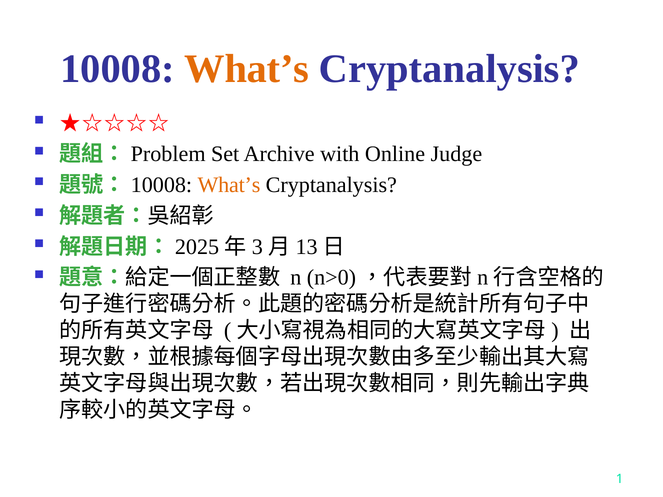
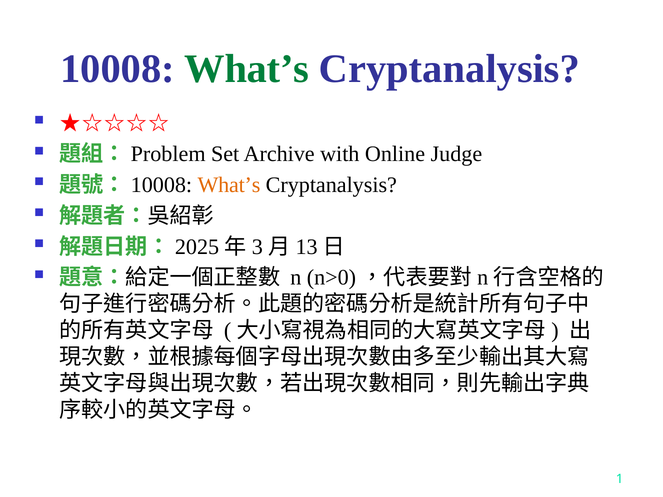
What’s at (247, 69) colour: orange -> green
